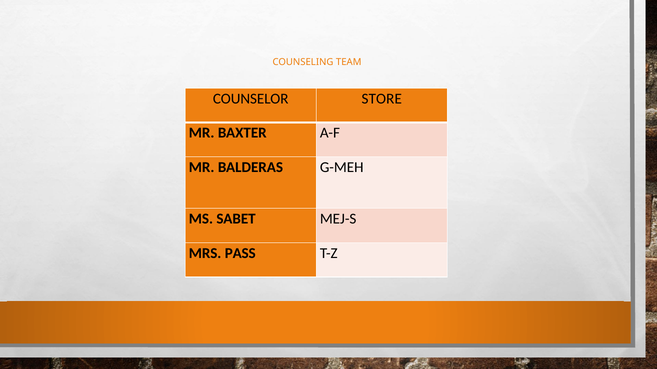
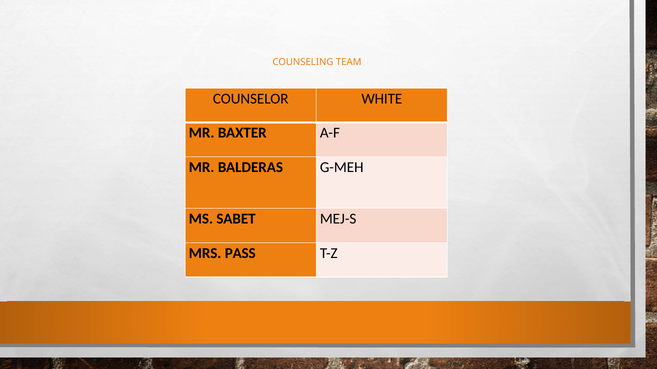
STORE: STORE -> WHITE
